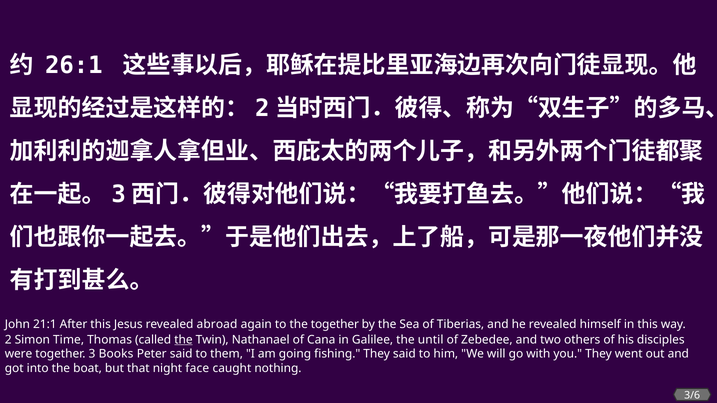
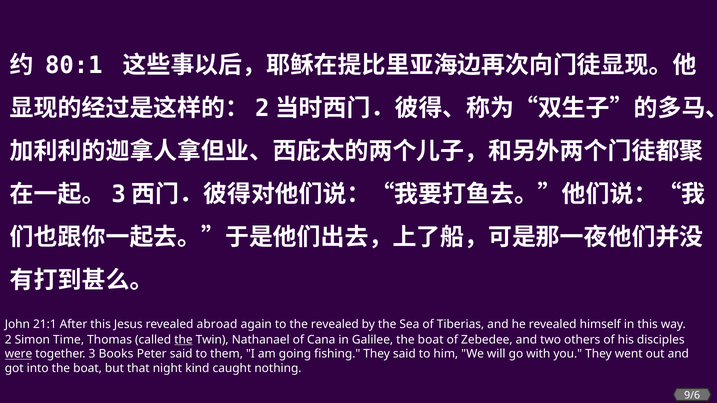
26:1: 26:1 -> 80:1
the together: together -> revealed
Galilee the until: until -> boat
were underline: none -> present
face: face -> kind
3/6: 3/6 -> 9/6
